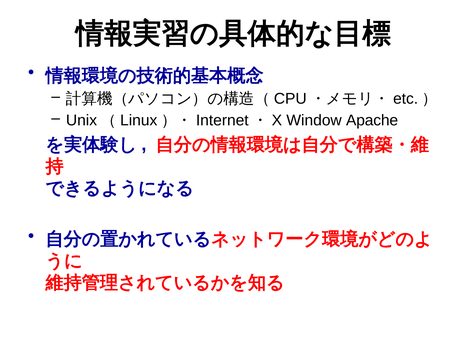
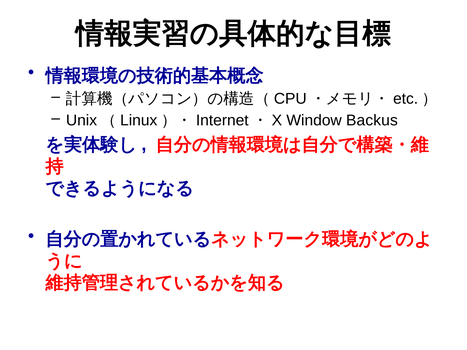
Apache: Apache -> Backus
